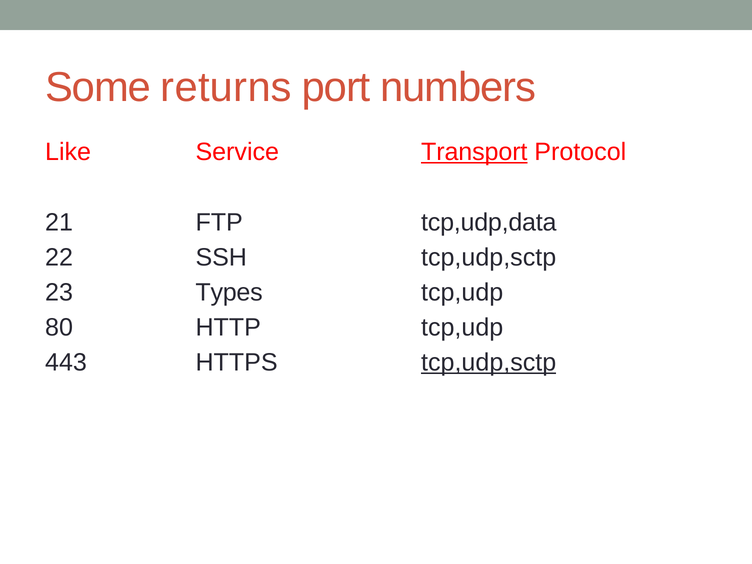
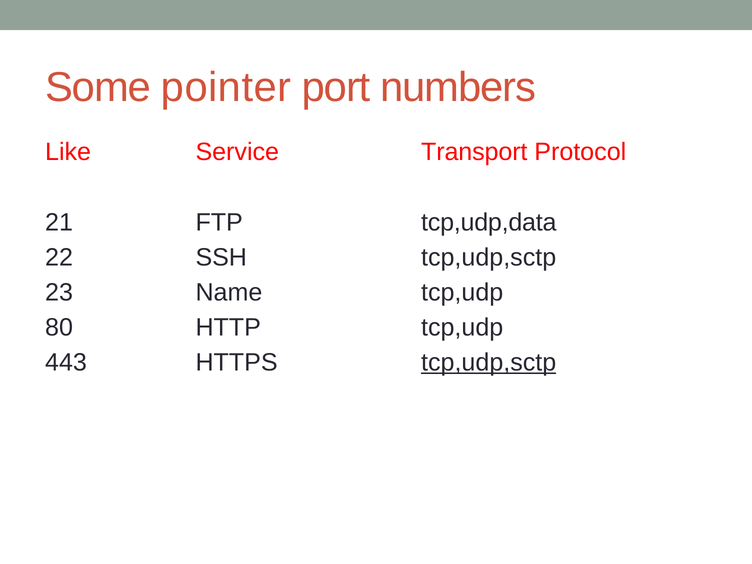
returns: returns -> pointer
Transport underline: present -> none
Types: Types -> Name
